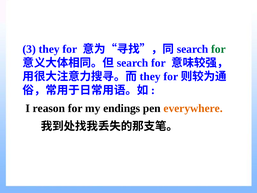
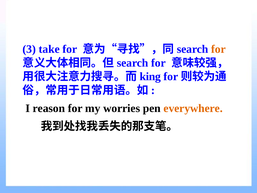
3 they: they -> take
for at (218, 49) colour: green -> orange
they at (150, 76): they -> king
endings: endings -> worries
